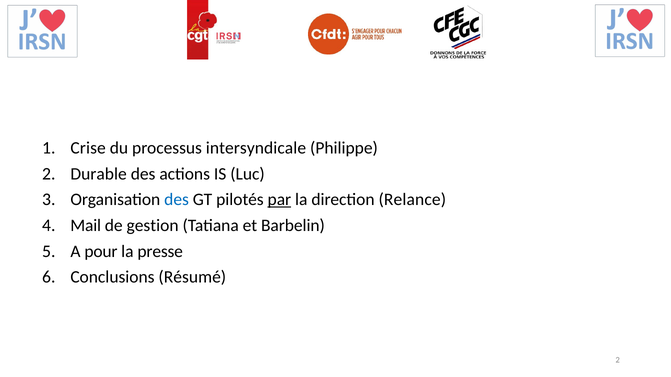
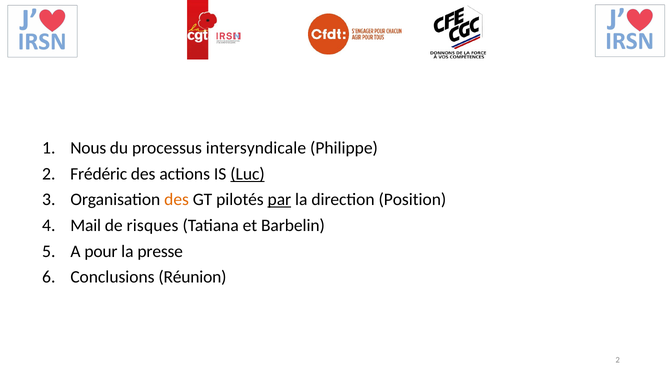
Crise: Crise -> Nous
Durable: Durable -> Frédéric
Luc underline: none -> present
des at (177, 200) colour: blue -> orange
Relance: Relance -> Position
gestion: gestion -> risques
Résumé: Résumé -> Réunion
